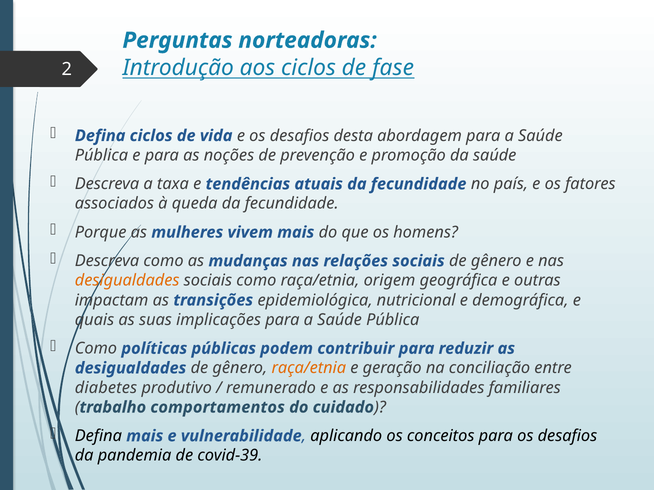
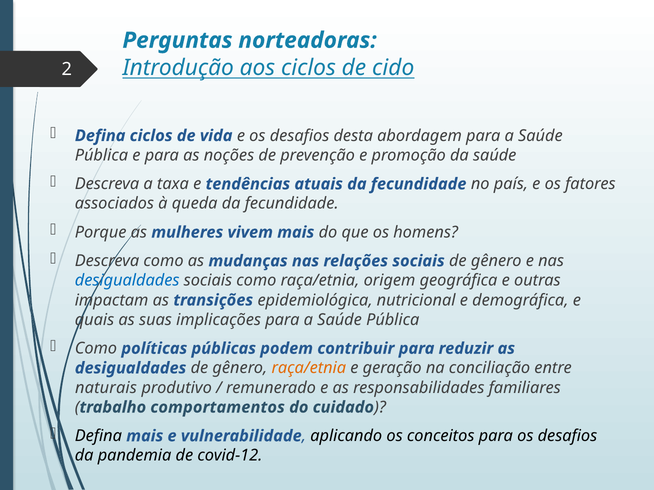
fase: fase -> cido
desigualdades at (127, 281) colour: orange -> blue
diabetes: diabetes -> naturais
covid-39: covid-39 -> covid-12
